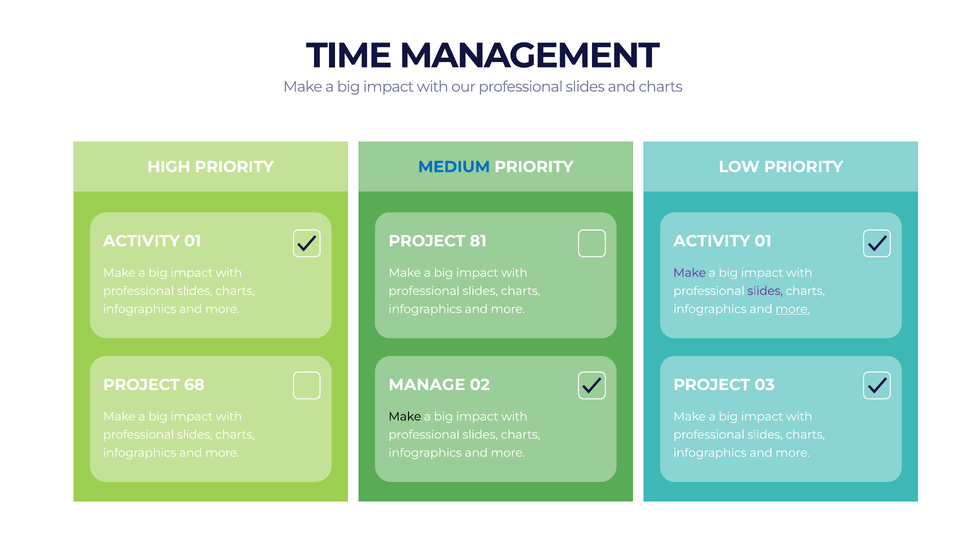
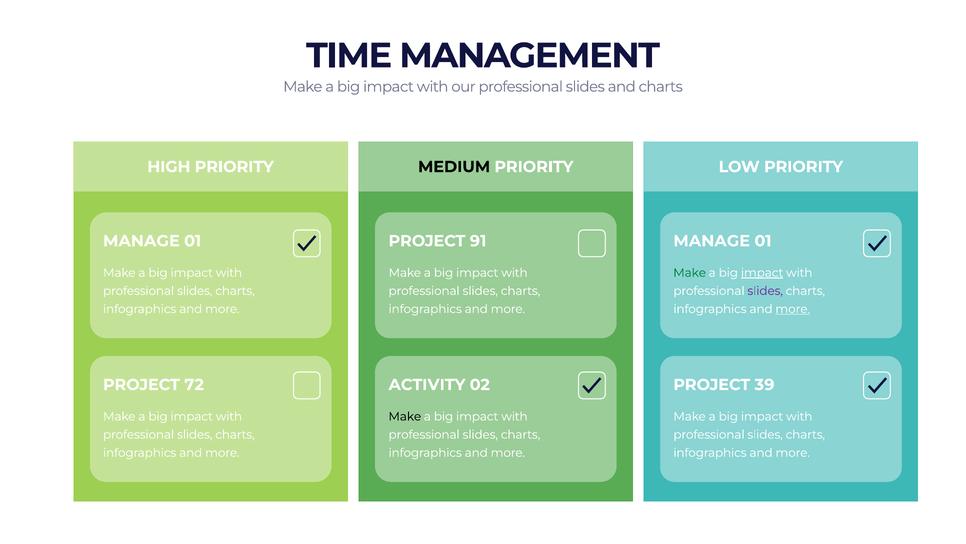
MEDIUM colour: blue -> black
ACTIVITY at (141, 241): ACTIVITY -> MANAGE
81: 81 -> 91
ACTIVITY at (712, 241): ACTIVITY -> MANAGE
Make at (690, 273) colour: purple -> green
impact at (762, 273) underline: none -> present
68: 68 -> 72
MANAGE: MANAGE -> ACTIVITY
03: 03 -> 39
